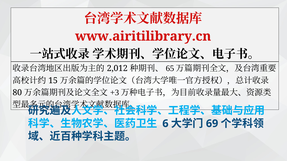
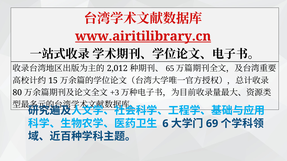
www.airitilibrary.cn underline: none -> present
